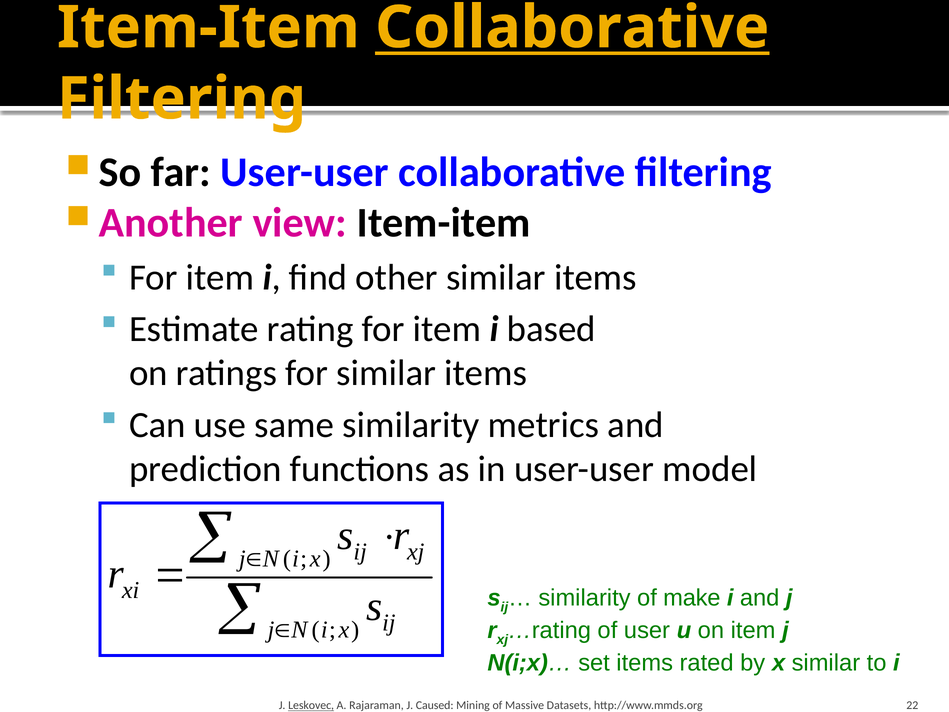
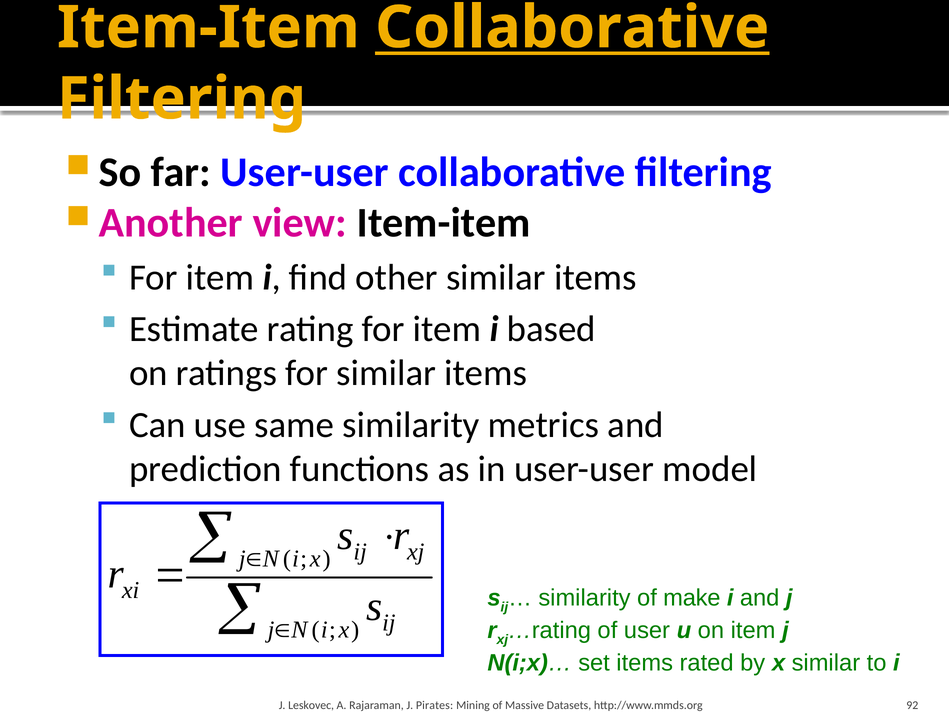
Leskovec underline: present -> none
Caused: Caused -> Pirates
22: 22 -> 92
